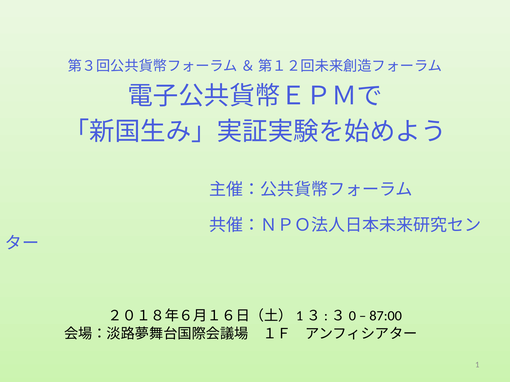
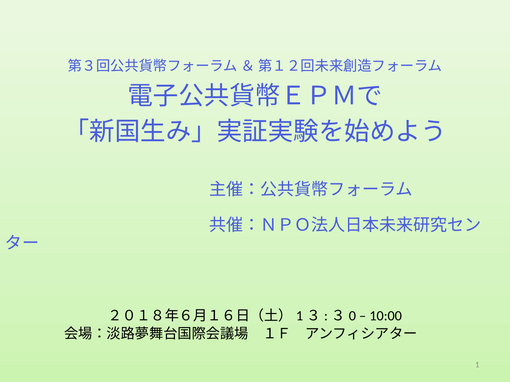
87:00: 87:00 -> 10:00
